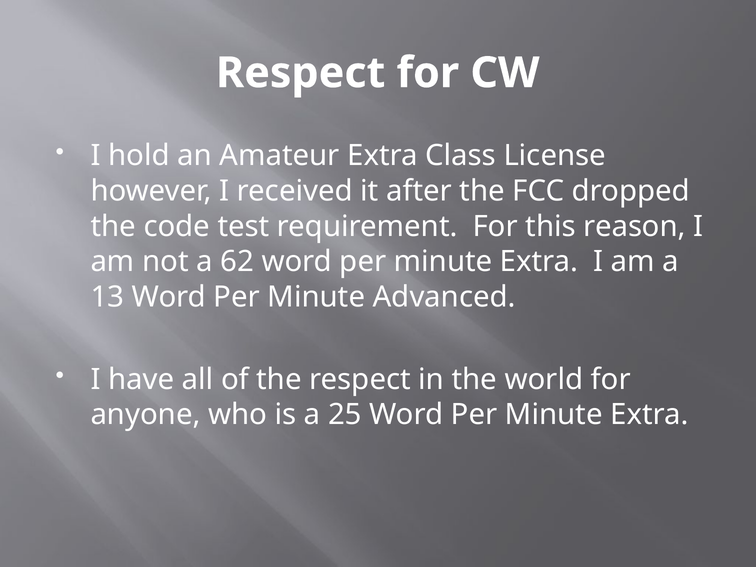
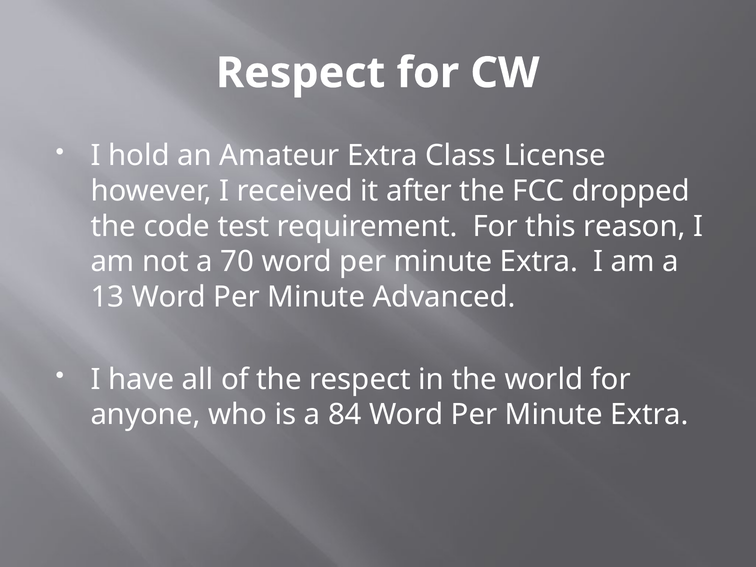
62: 62 -> 70
25: 25 -> 84
